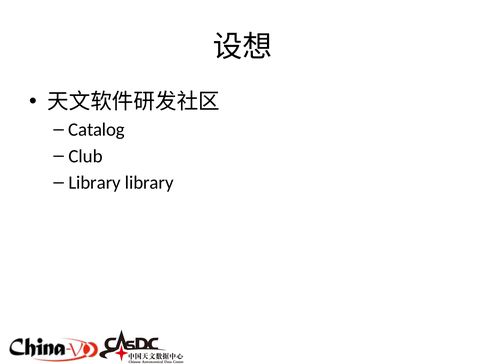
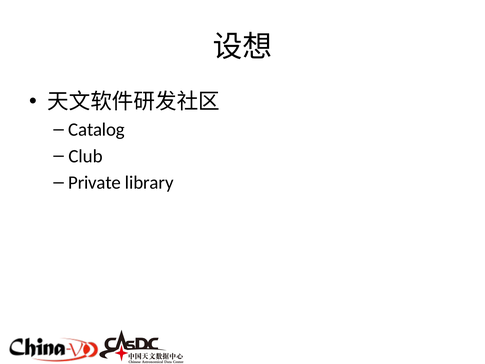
Library at (95, 182): Library -> Private
